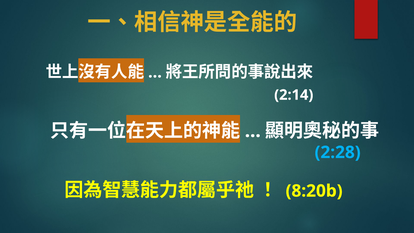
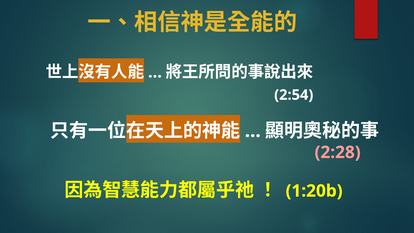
2:14: 2:14 -> 2:54
2:28 colour: light blue -> pink
8:20b: 8:20b -> 1:20b
